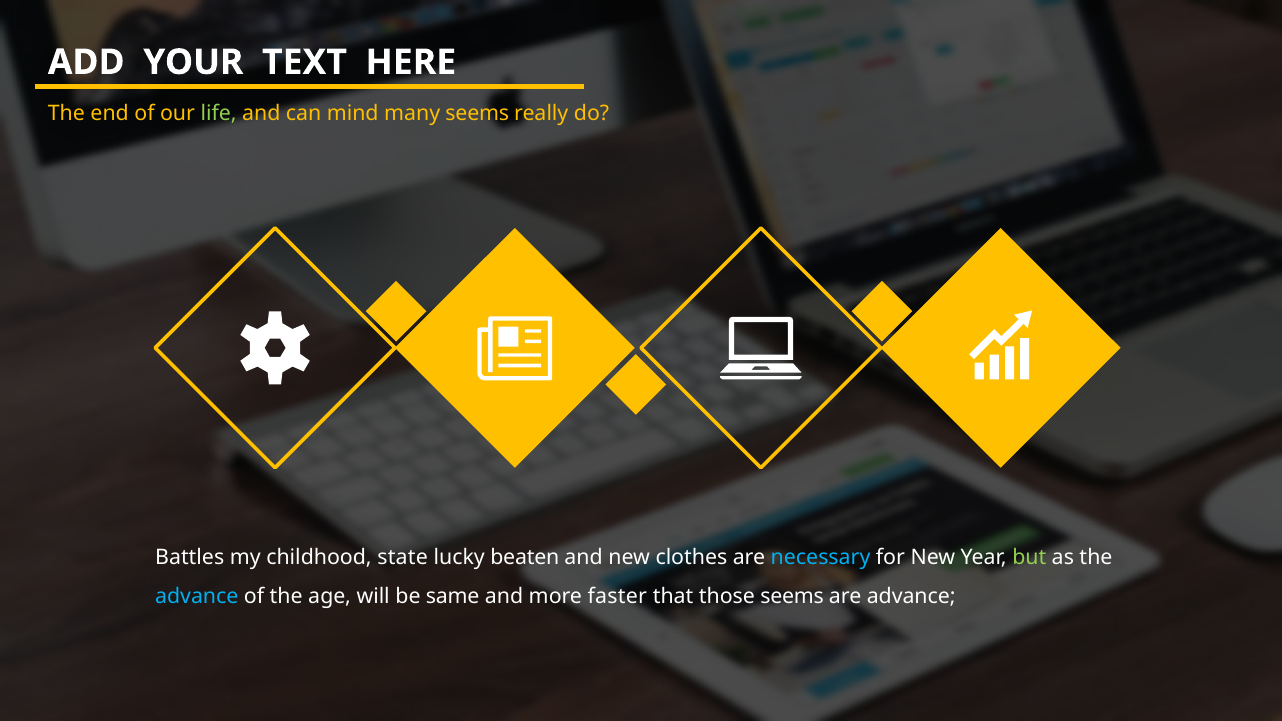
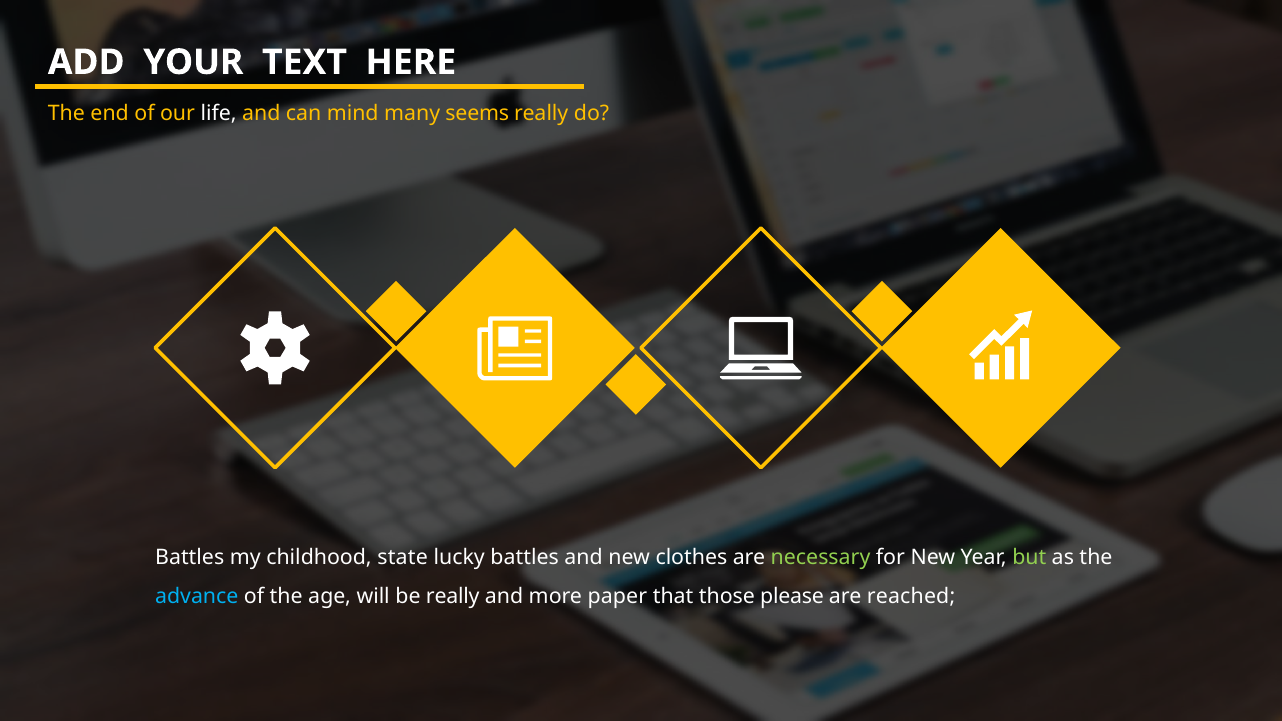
life colour: light green -> white
lucky beaten: beaten -> battles
necessary colour: light blue -> light green
be same: same -> really
faster: faster -> paper
those seems: seems -> please
are advance: advance -> reached
